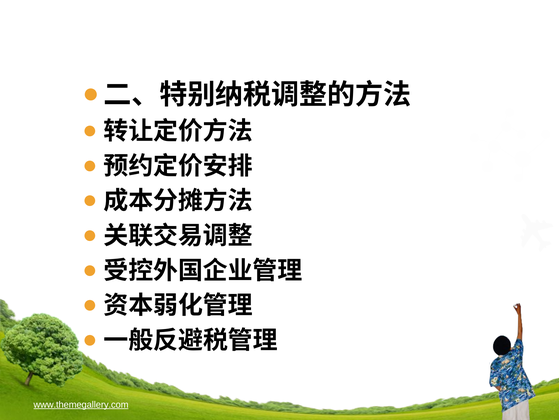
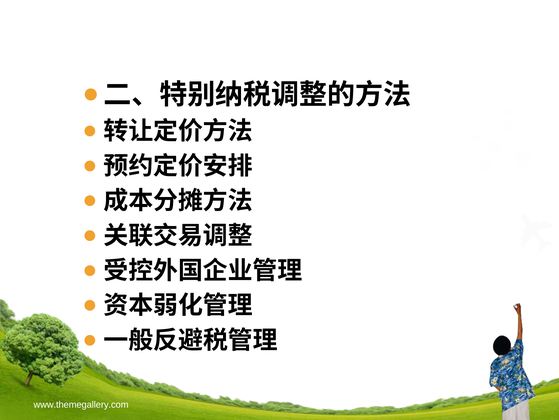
www.themegallery.com underline: present -> none
